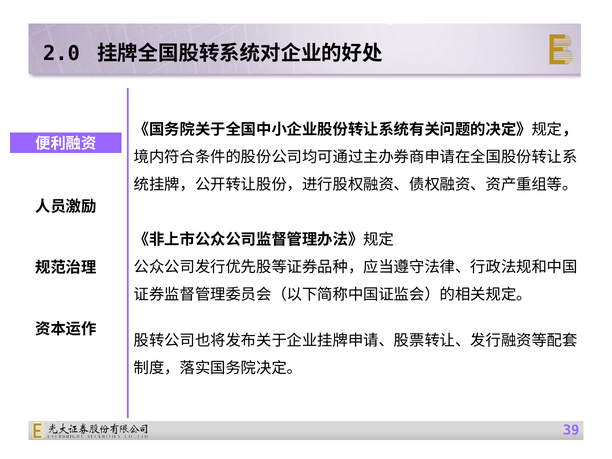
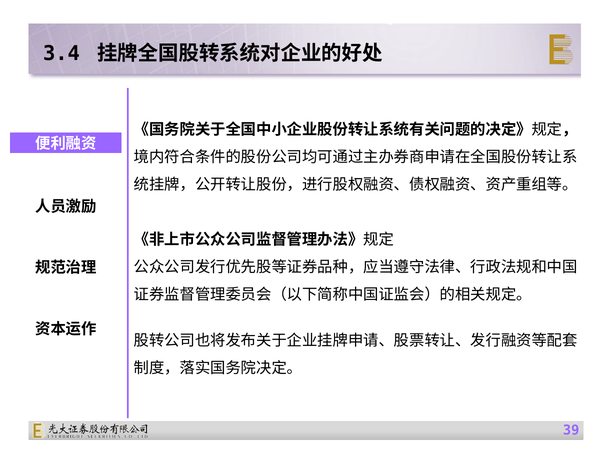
2.0: 2.0 -> 3.4
